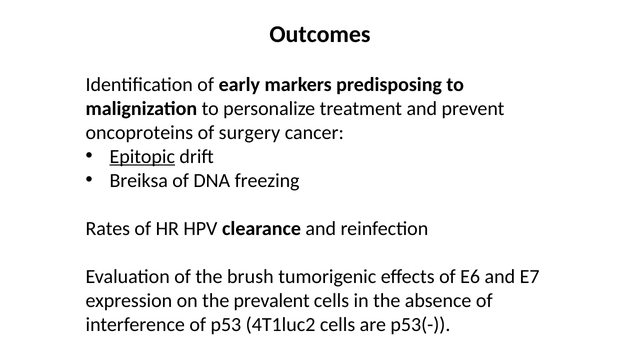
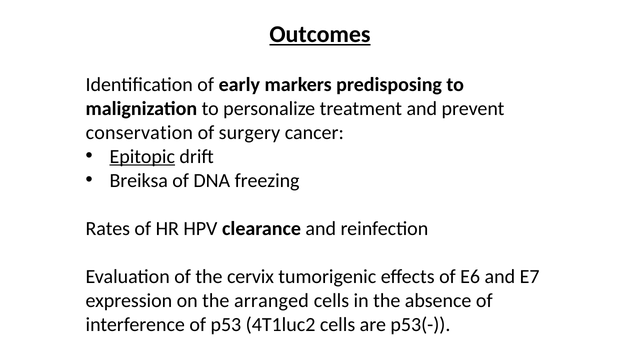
Outcomes underline: none -> present
oncoproteins: oncoproteins -> conservation
brush: brush -> cervix
prevalent: prevalent -> arranged
